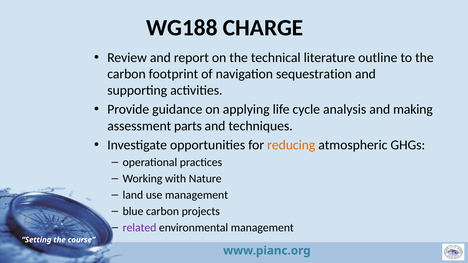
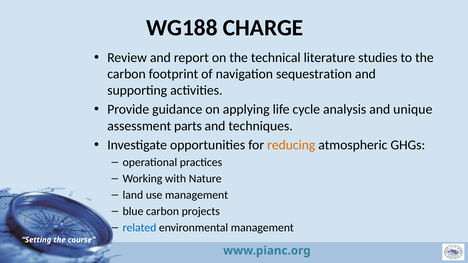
outline: outline -> studies
making: making -> unique
related colour: purple -> blue
